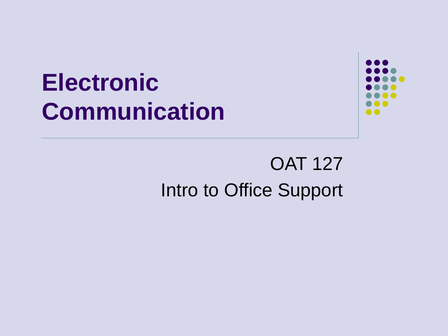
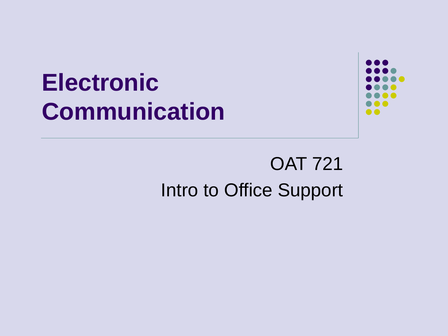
127: 127 -> 721
